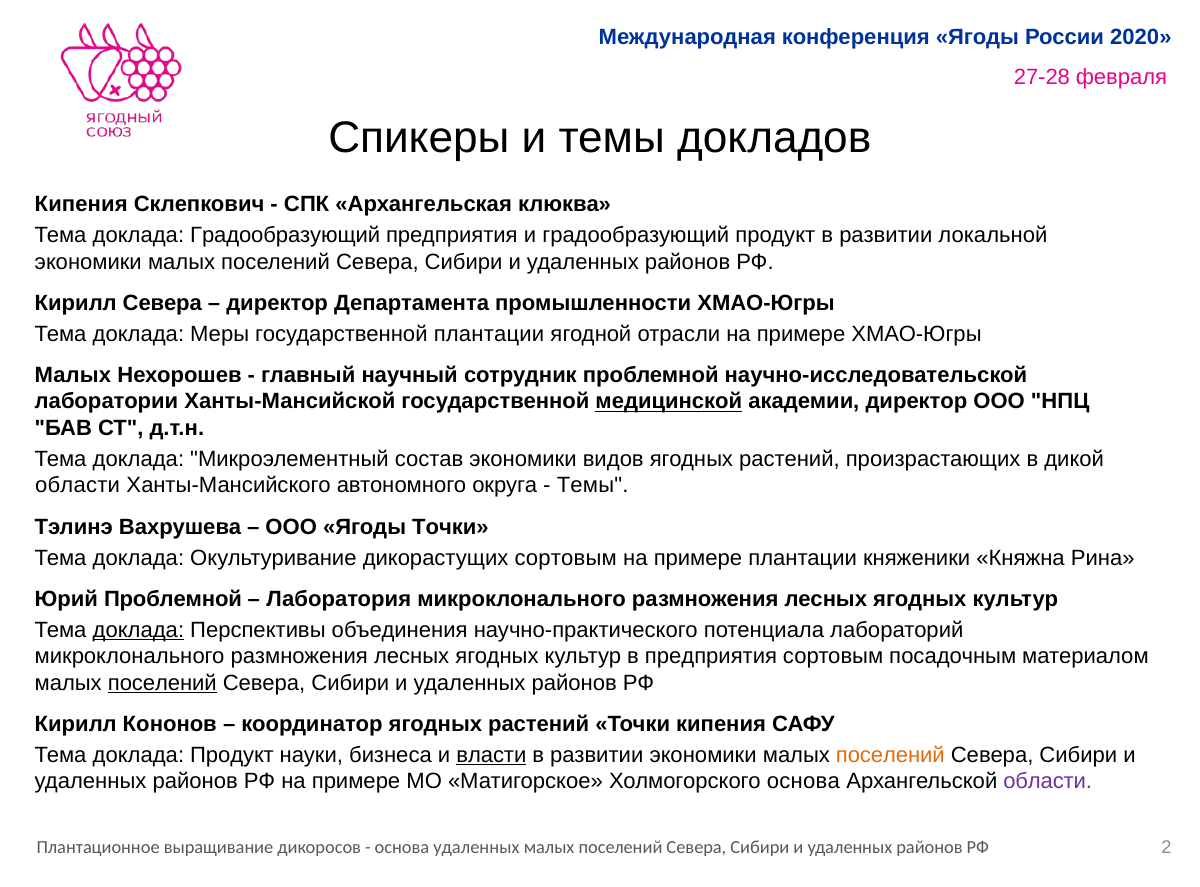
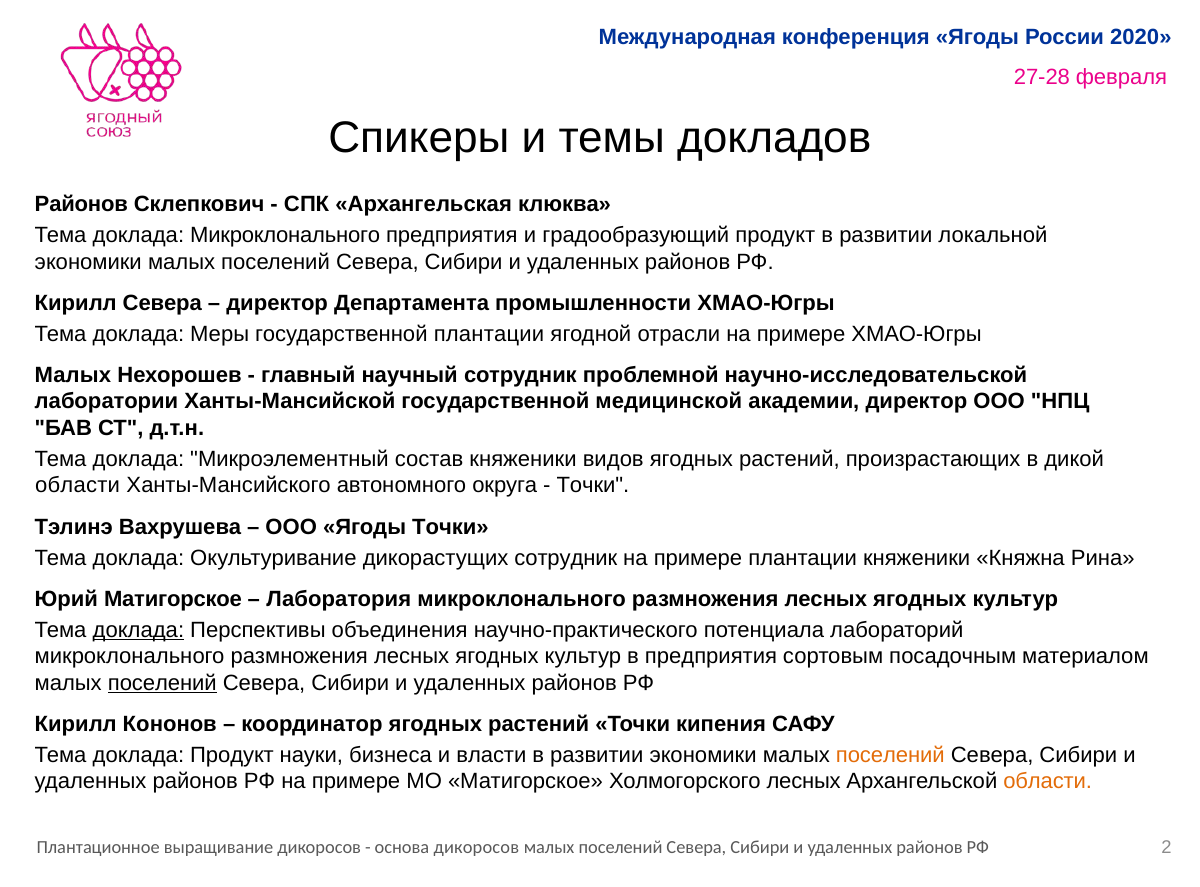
Кипения at (81, 204): Кипения -> Районов
доклада Градообразующий: Градообразующий -> Микроклонального
медицинской underline: present -> none
состав экономики: экономики -> княженики
Темы at (593, 486): Темы -> Точки
дикорастущих сортовым: сортовым -> сотрудник
Юрий Проблемной: Проблемной -> Матигорское
власти underline: present -> none
Холмогорского основа: основа -> лесных
области at (1048, 782) colour: purple -> orange
основа удаленных: удаленных -> дикоросов
